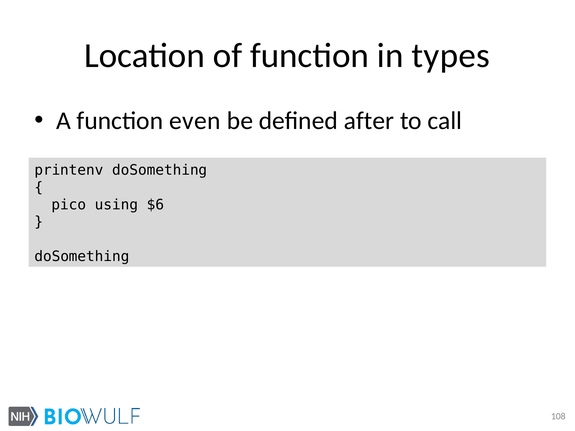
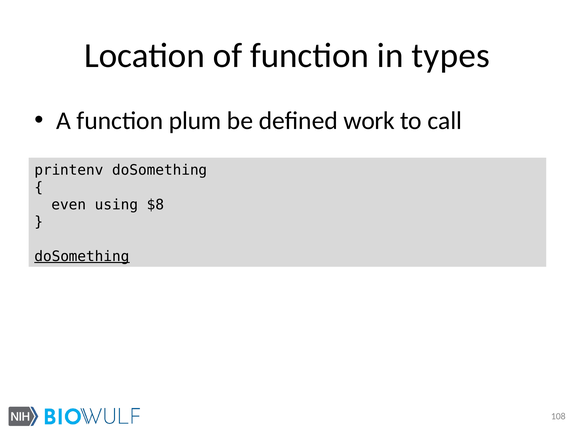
even: even -> plum
after: after -> work
pico: pico -> even
$6: $6 -> $8
doSomething at (82, 257) underline: none -> present
